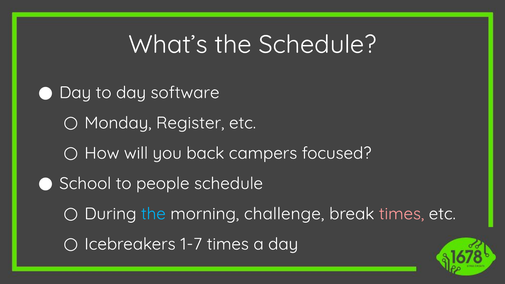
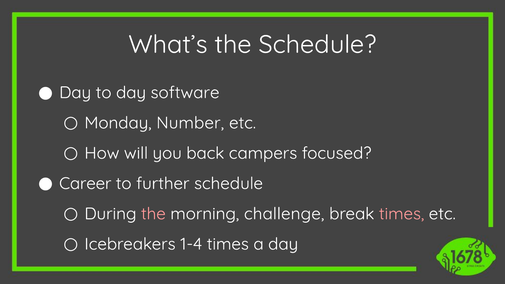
Register: Register -> Number
School: School -> Career
people: people -> further
the at (153, 214) colour: light blue -> pink
1-7: 1-7 -> 1-4
